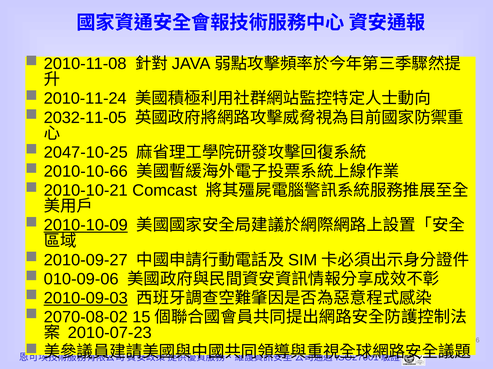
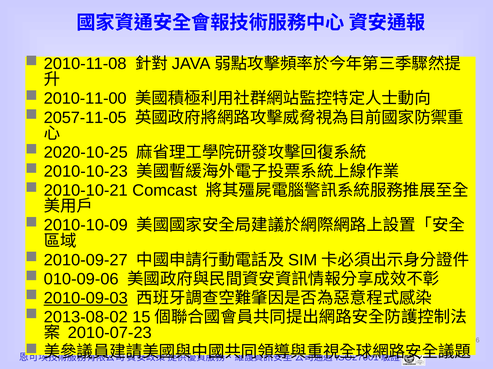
2010-11-24: 2010-11-24 -> 2010-11-00
2032-11-05: 2032-11-05 -> 2057-11-05
2047-10-25: 2047-10-25 -> 2020-10-25
2010-10-66: 2010-10-66 -> 2010-10-23
2010-10-09 underline: present -> none
2070-08-02: 2070-08-02 -> 2013-08-02
